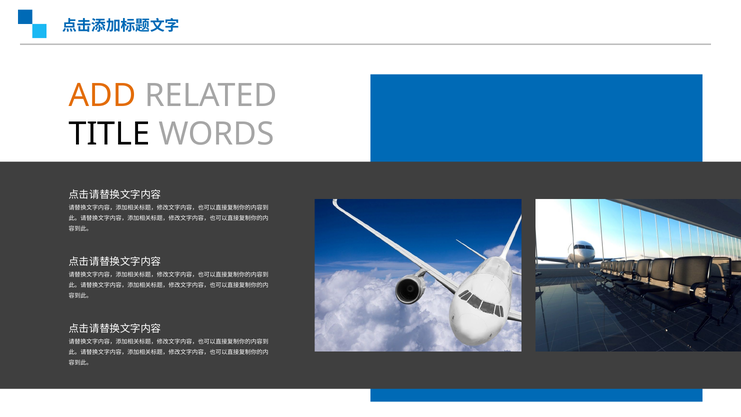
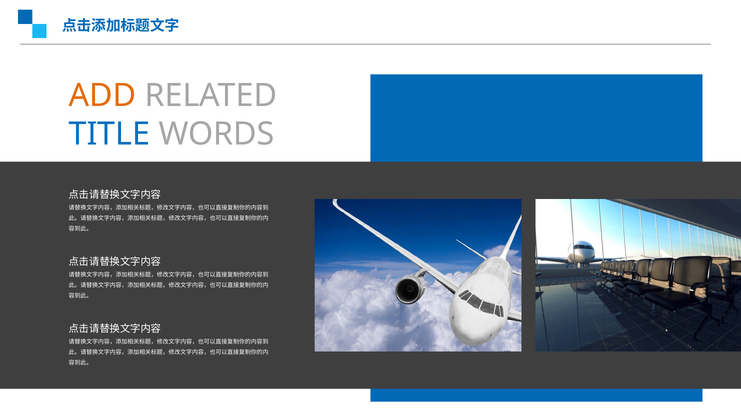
TITLE colour: black -> blue
